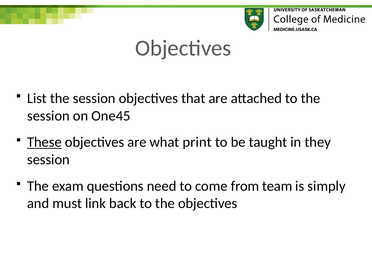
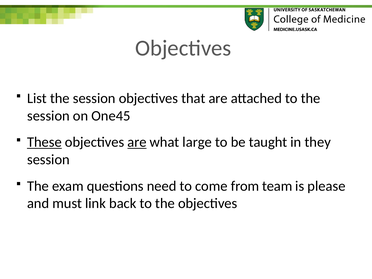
are at (137, 142) underline: none -> present
print: print -> large
simply: simply -> please
